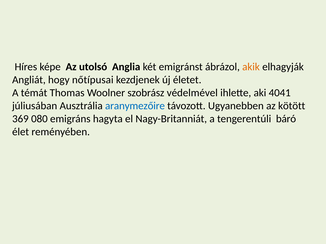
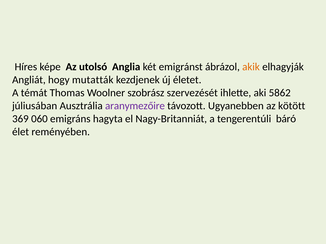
nőtípusai: nőtípusai -> mutatták
védelmével: védelmével -> szervezését
4041: 4041 -> 5862
aranymezőire colour: blue -> purple
080: 080 -> 060
